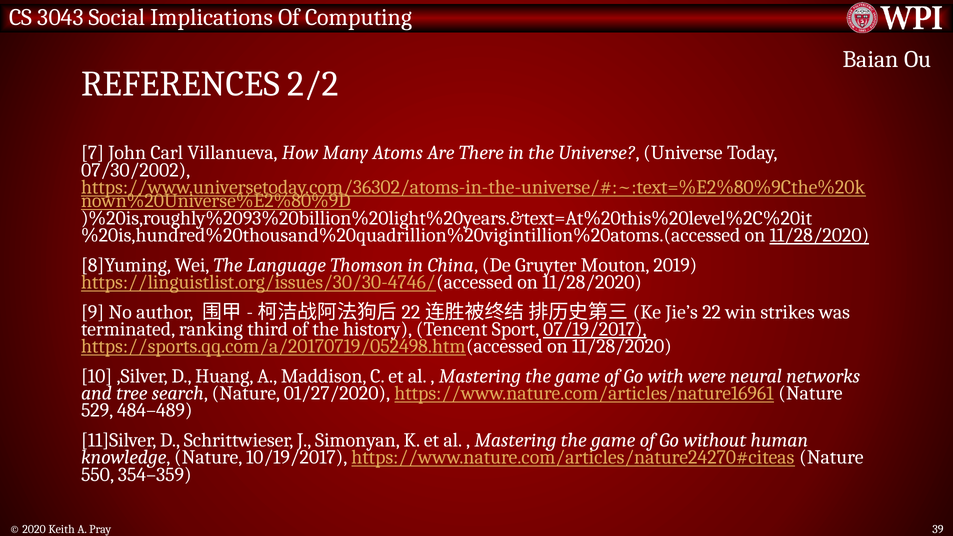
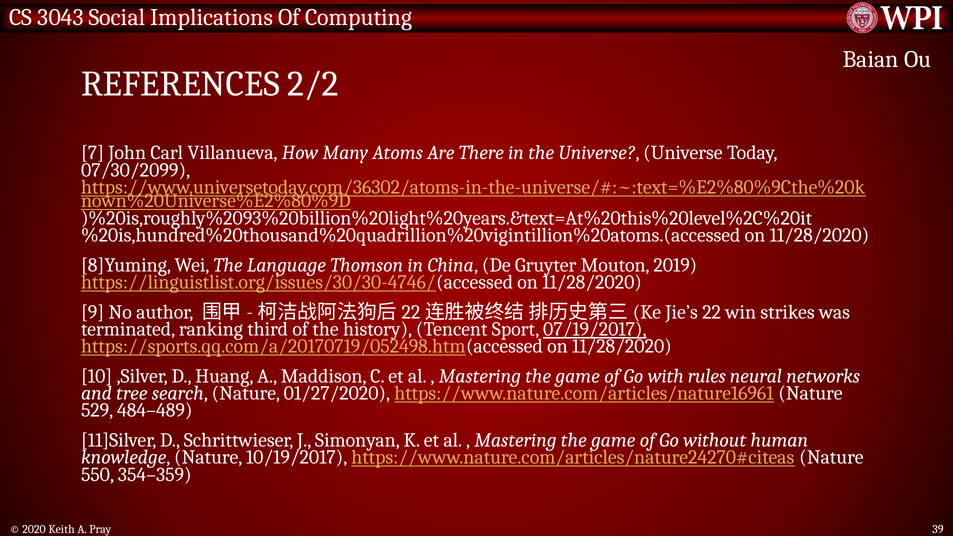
07/30/2002: 07/30/2002 -> 07/30/2099
11/28/2020 at (819, 235) underline: present -> none
were: were -> rules
